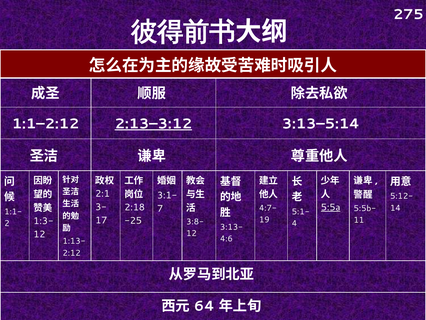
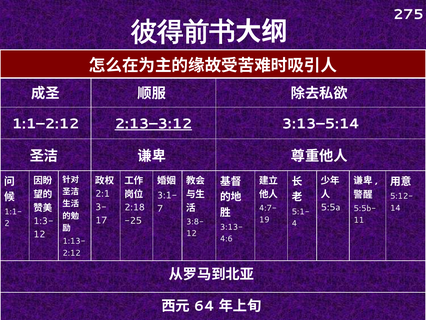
5:5a underline: present -> none
